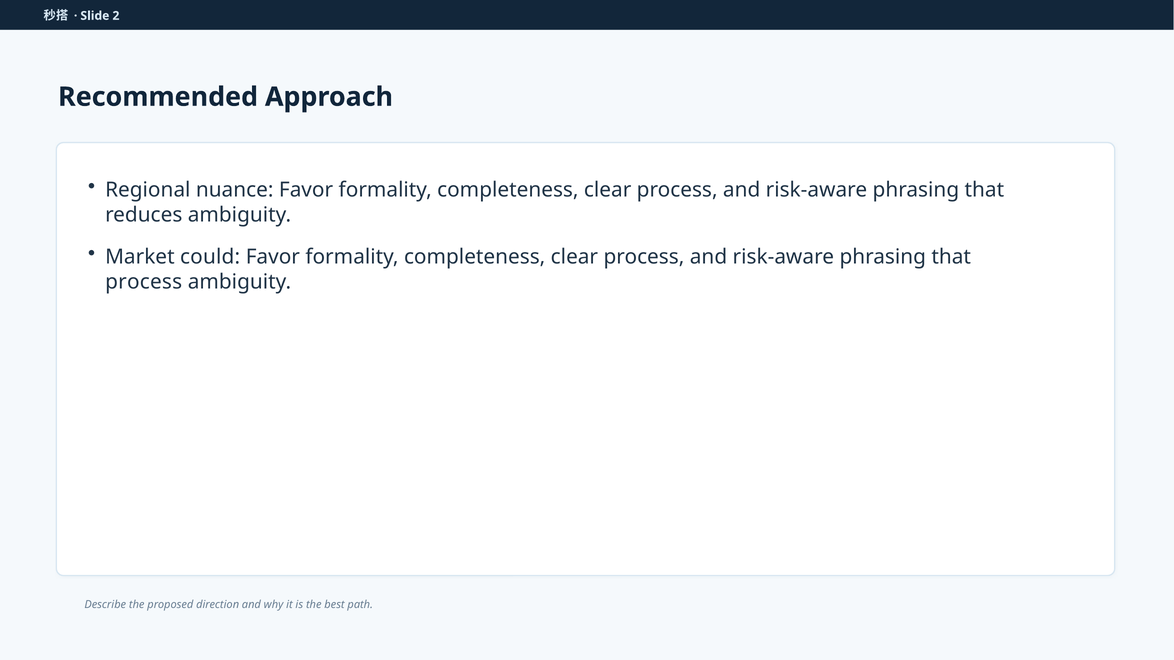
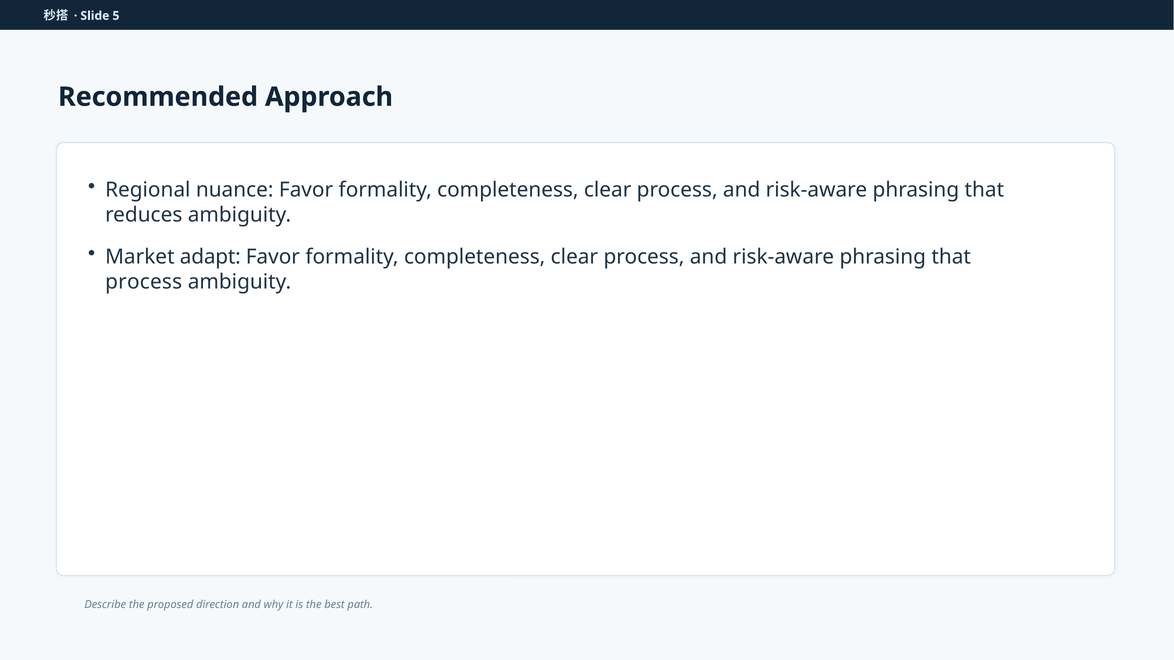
2: 2 -> 5
could: could -> adapt
